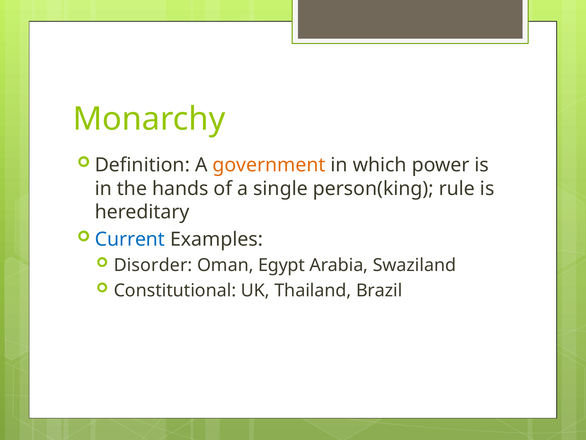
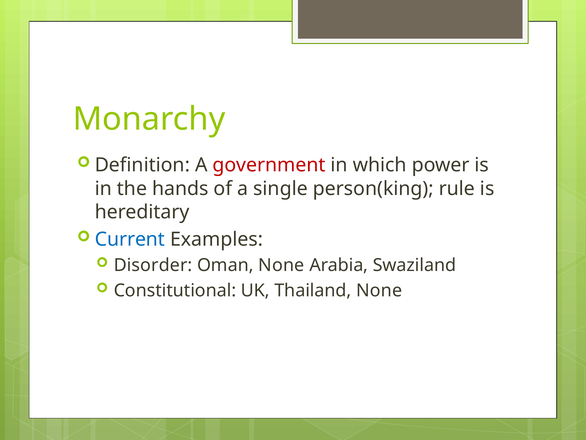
government colour: orange -> red
Oman Egypt: Egypt -> None
Thailand Brazil: Brazil -> None
